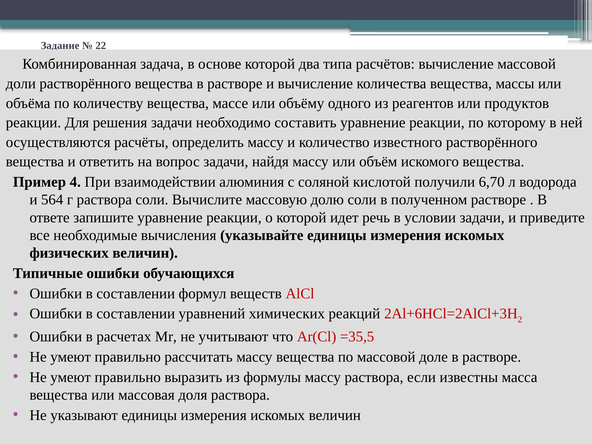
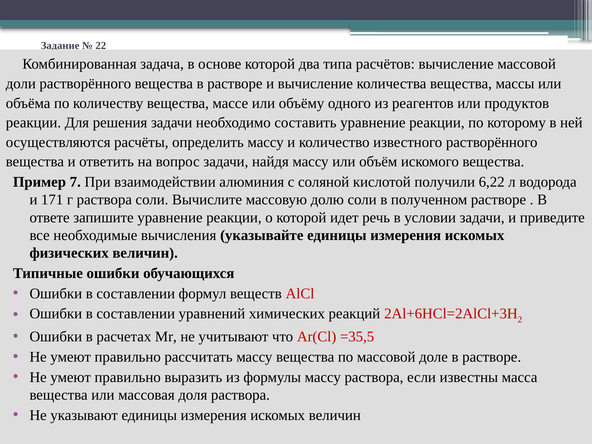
4: 4 -> 7
6,70: 6,70 -> 6,22
564: 564 -> 171
